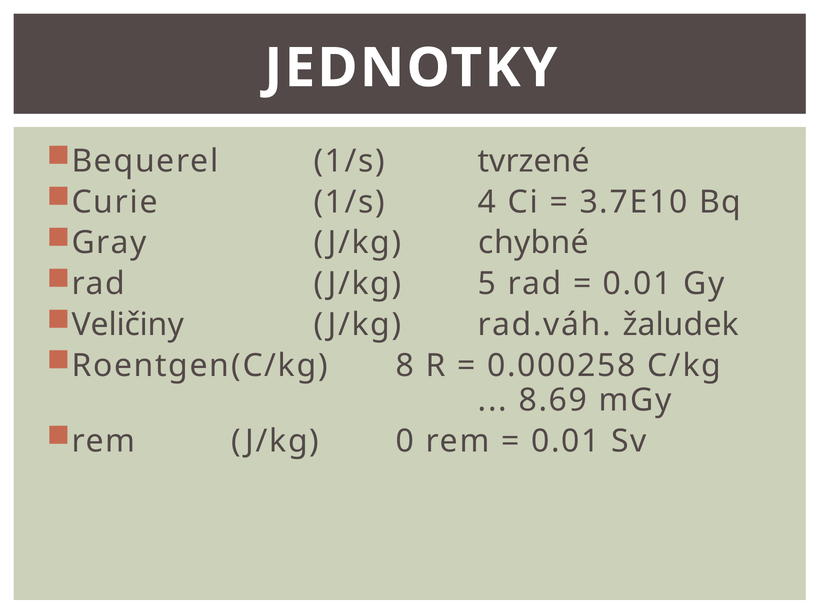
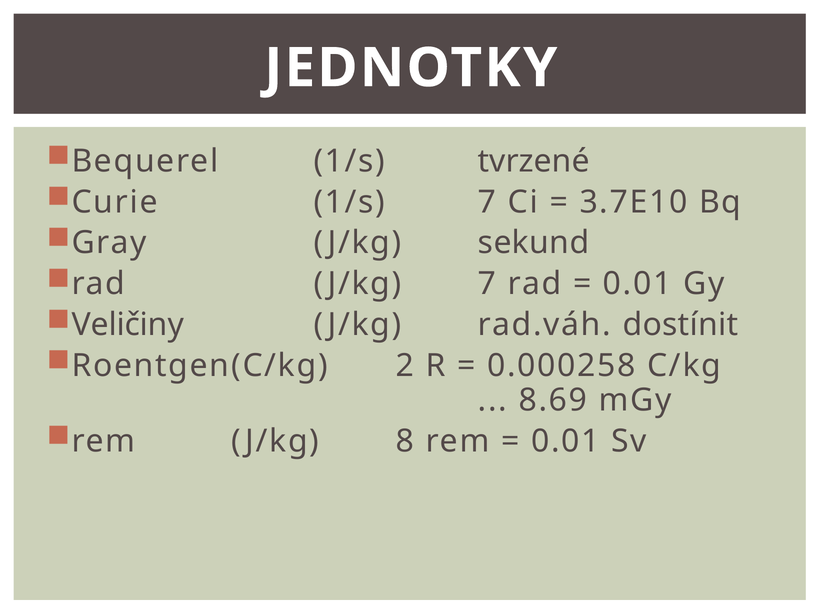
1/s 4: 4 -> 7
chybné: chybné -> sekund
J/kg 5: 5 -> 7
žaludek: žaludek -> dostínit
8: 8 -> 2
0: 0 -> 8
